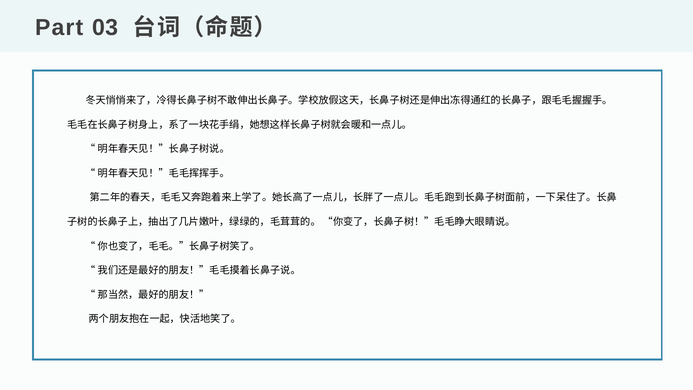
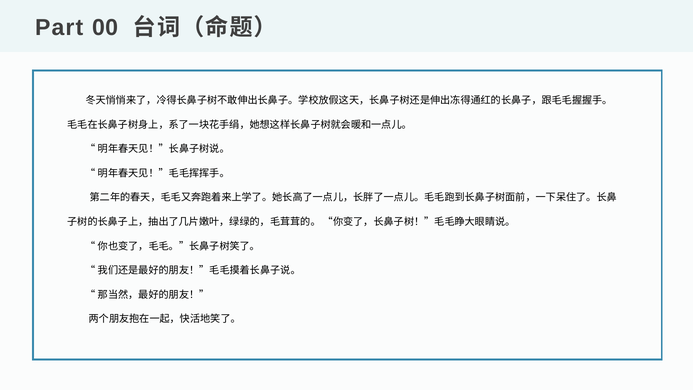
03: 03 -> 00
